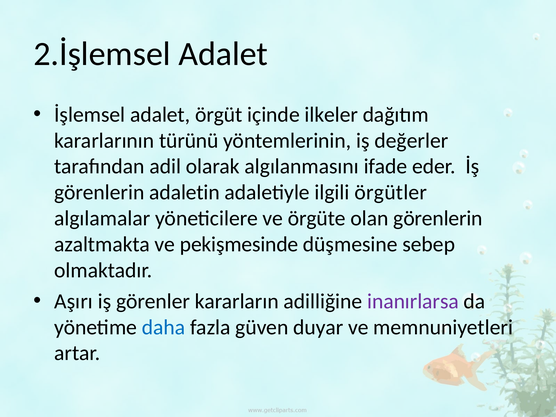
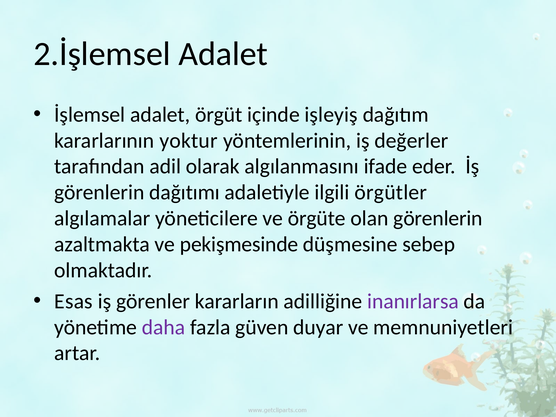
ilkeler: ilkeler -> işleyiş
türünü: türünü -> yoktur
adaletin: adaletin -> dağıtımı
Aşırı: Aşırı -> Esas
daha colour: blue -> purple
